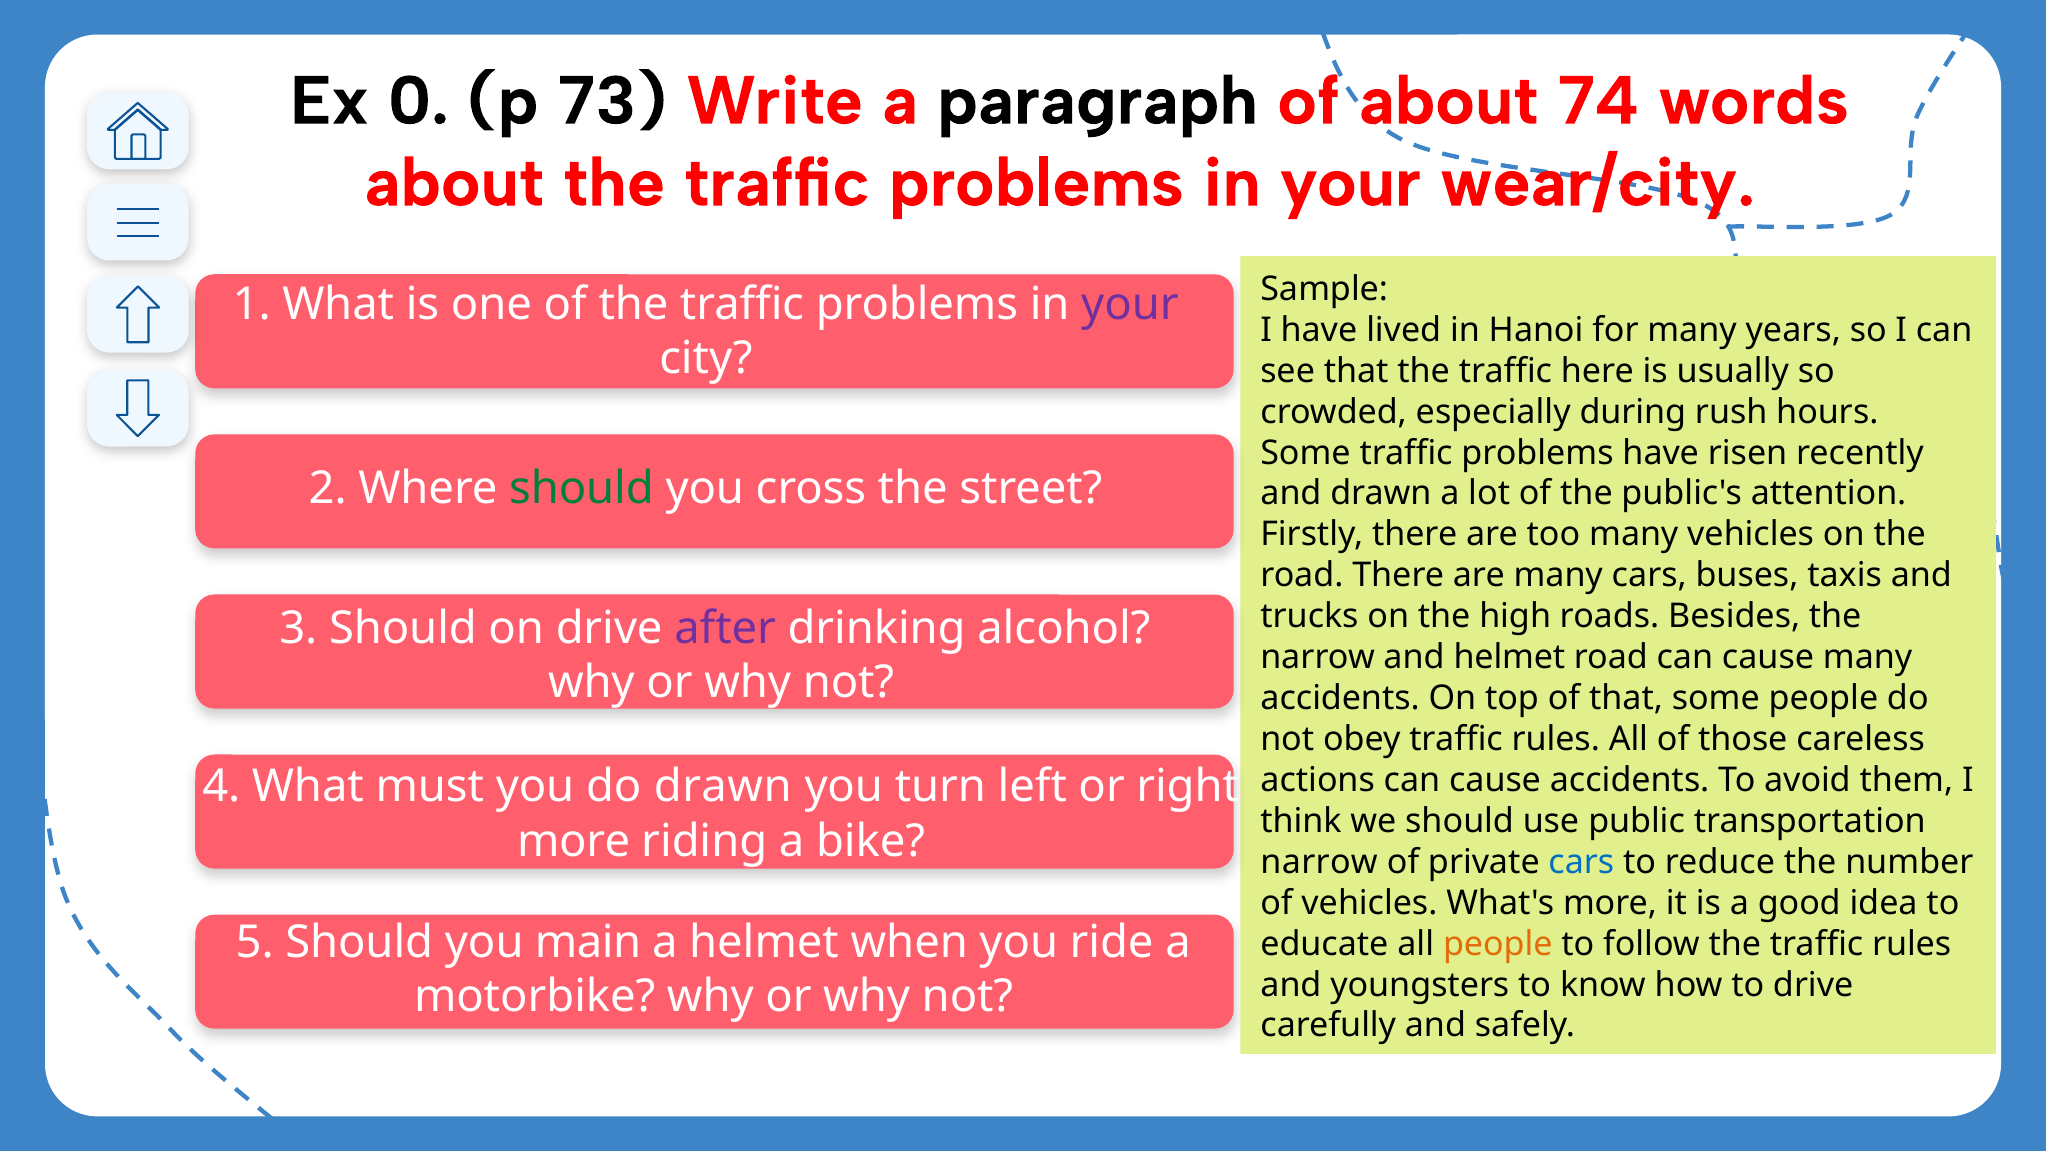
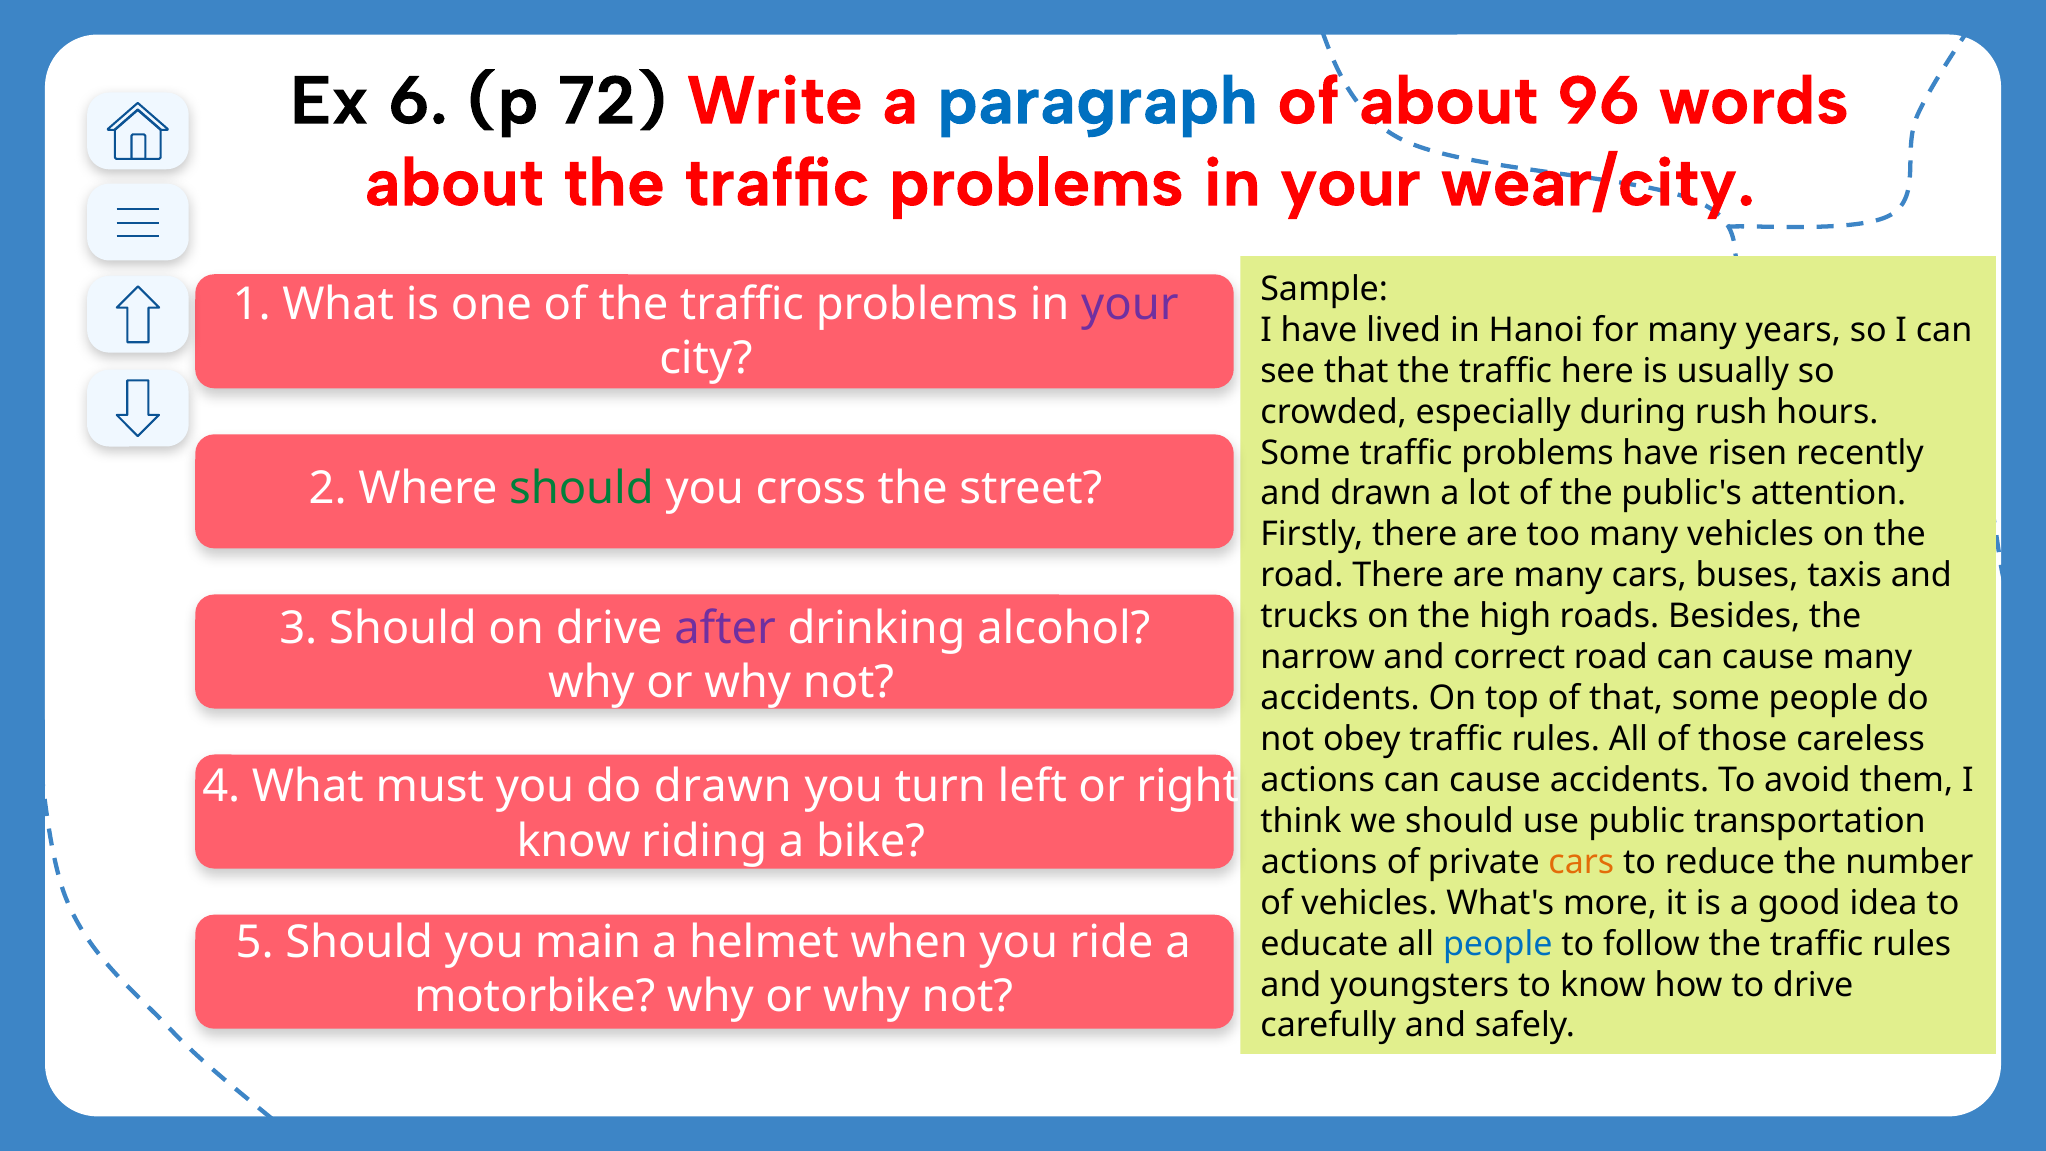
0: 0 -> 6
73: 73 -> 72
paragraph colour: black -> blue
74: 74 -> 96
and helmet: helmet -> correct
more at (574, 841): more -> know
narrow at (1319, 862): narrow -> actions
cars at (1581, 862) colour: blue -> orange
people at (1498, 944) colour: orange -> blue
